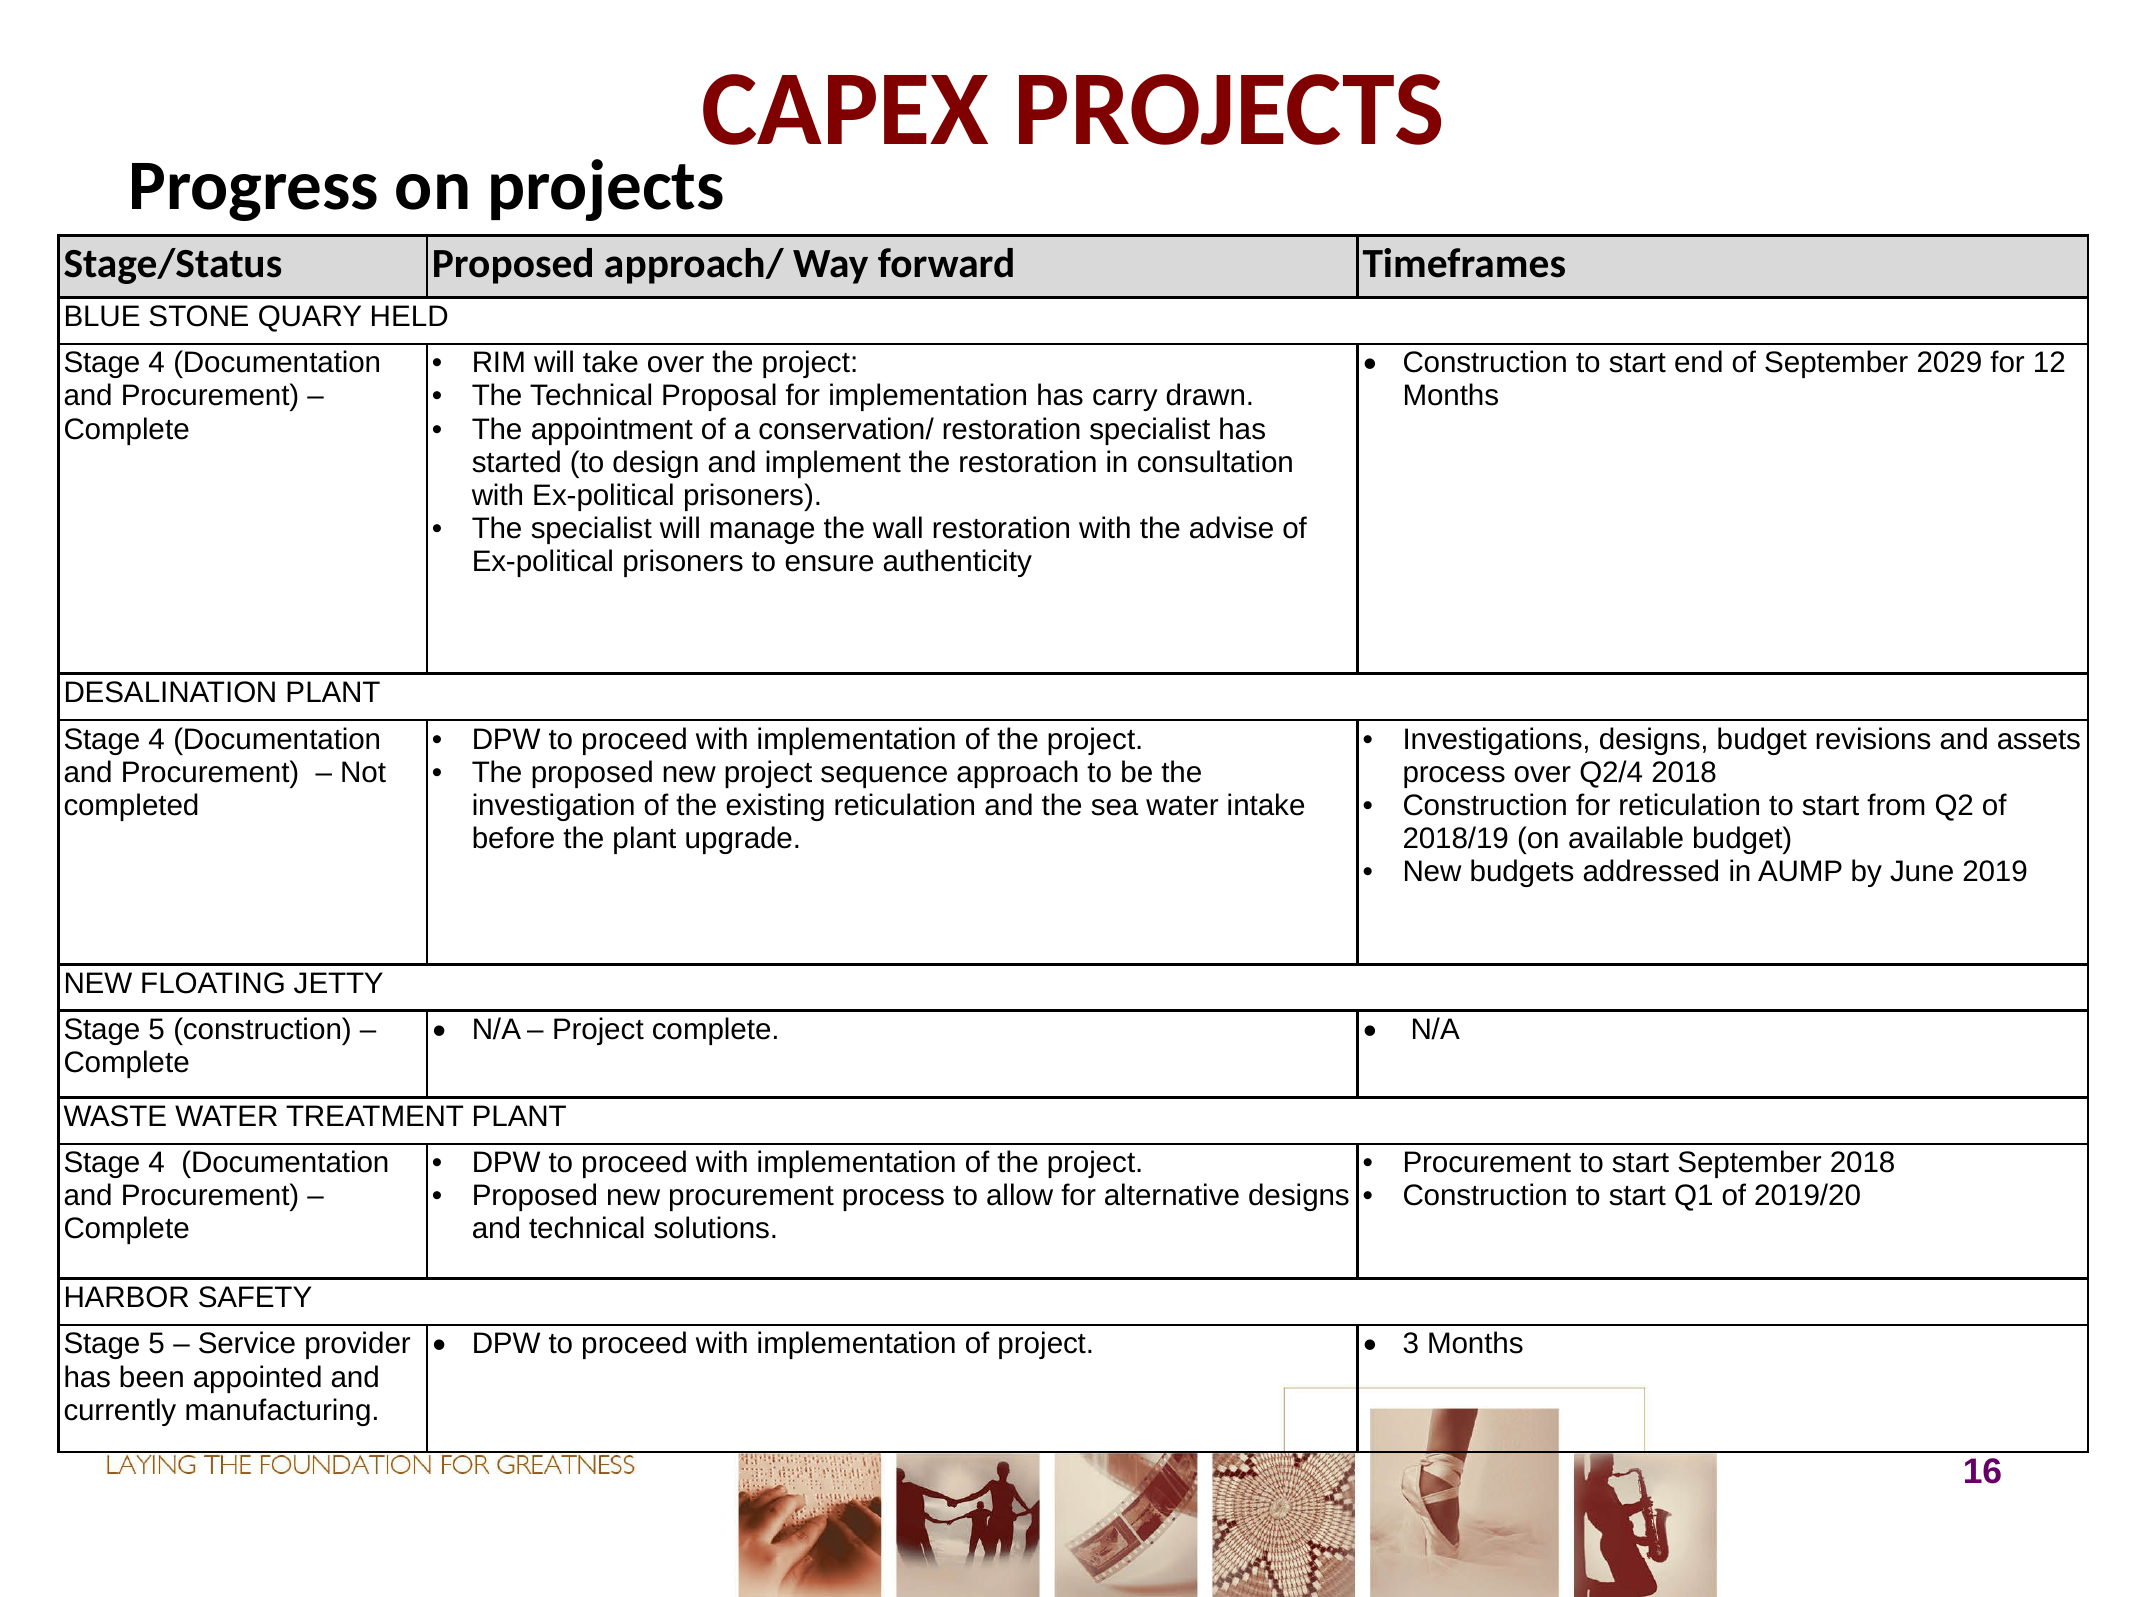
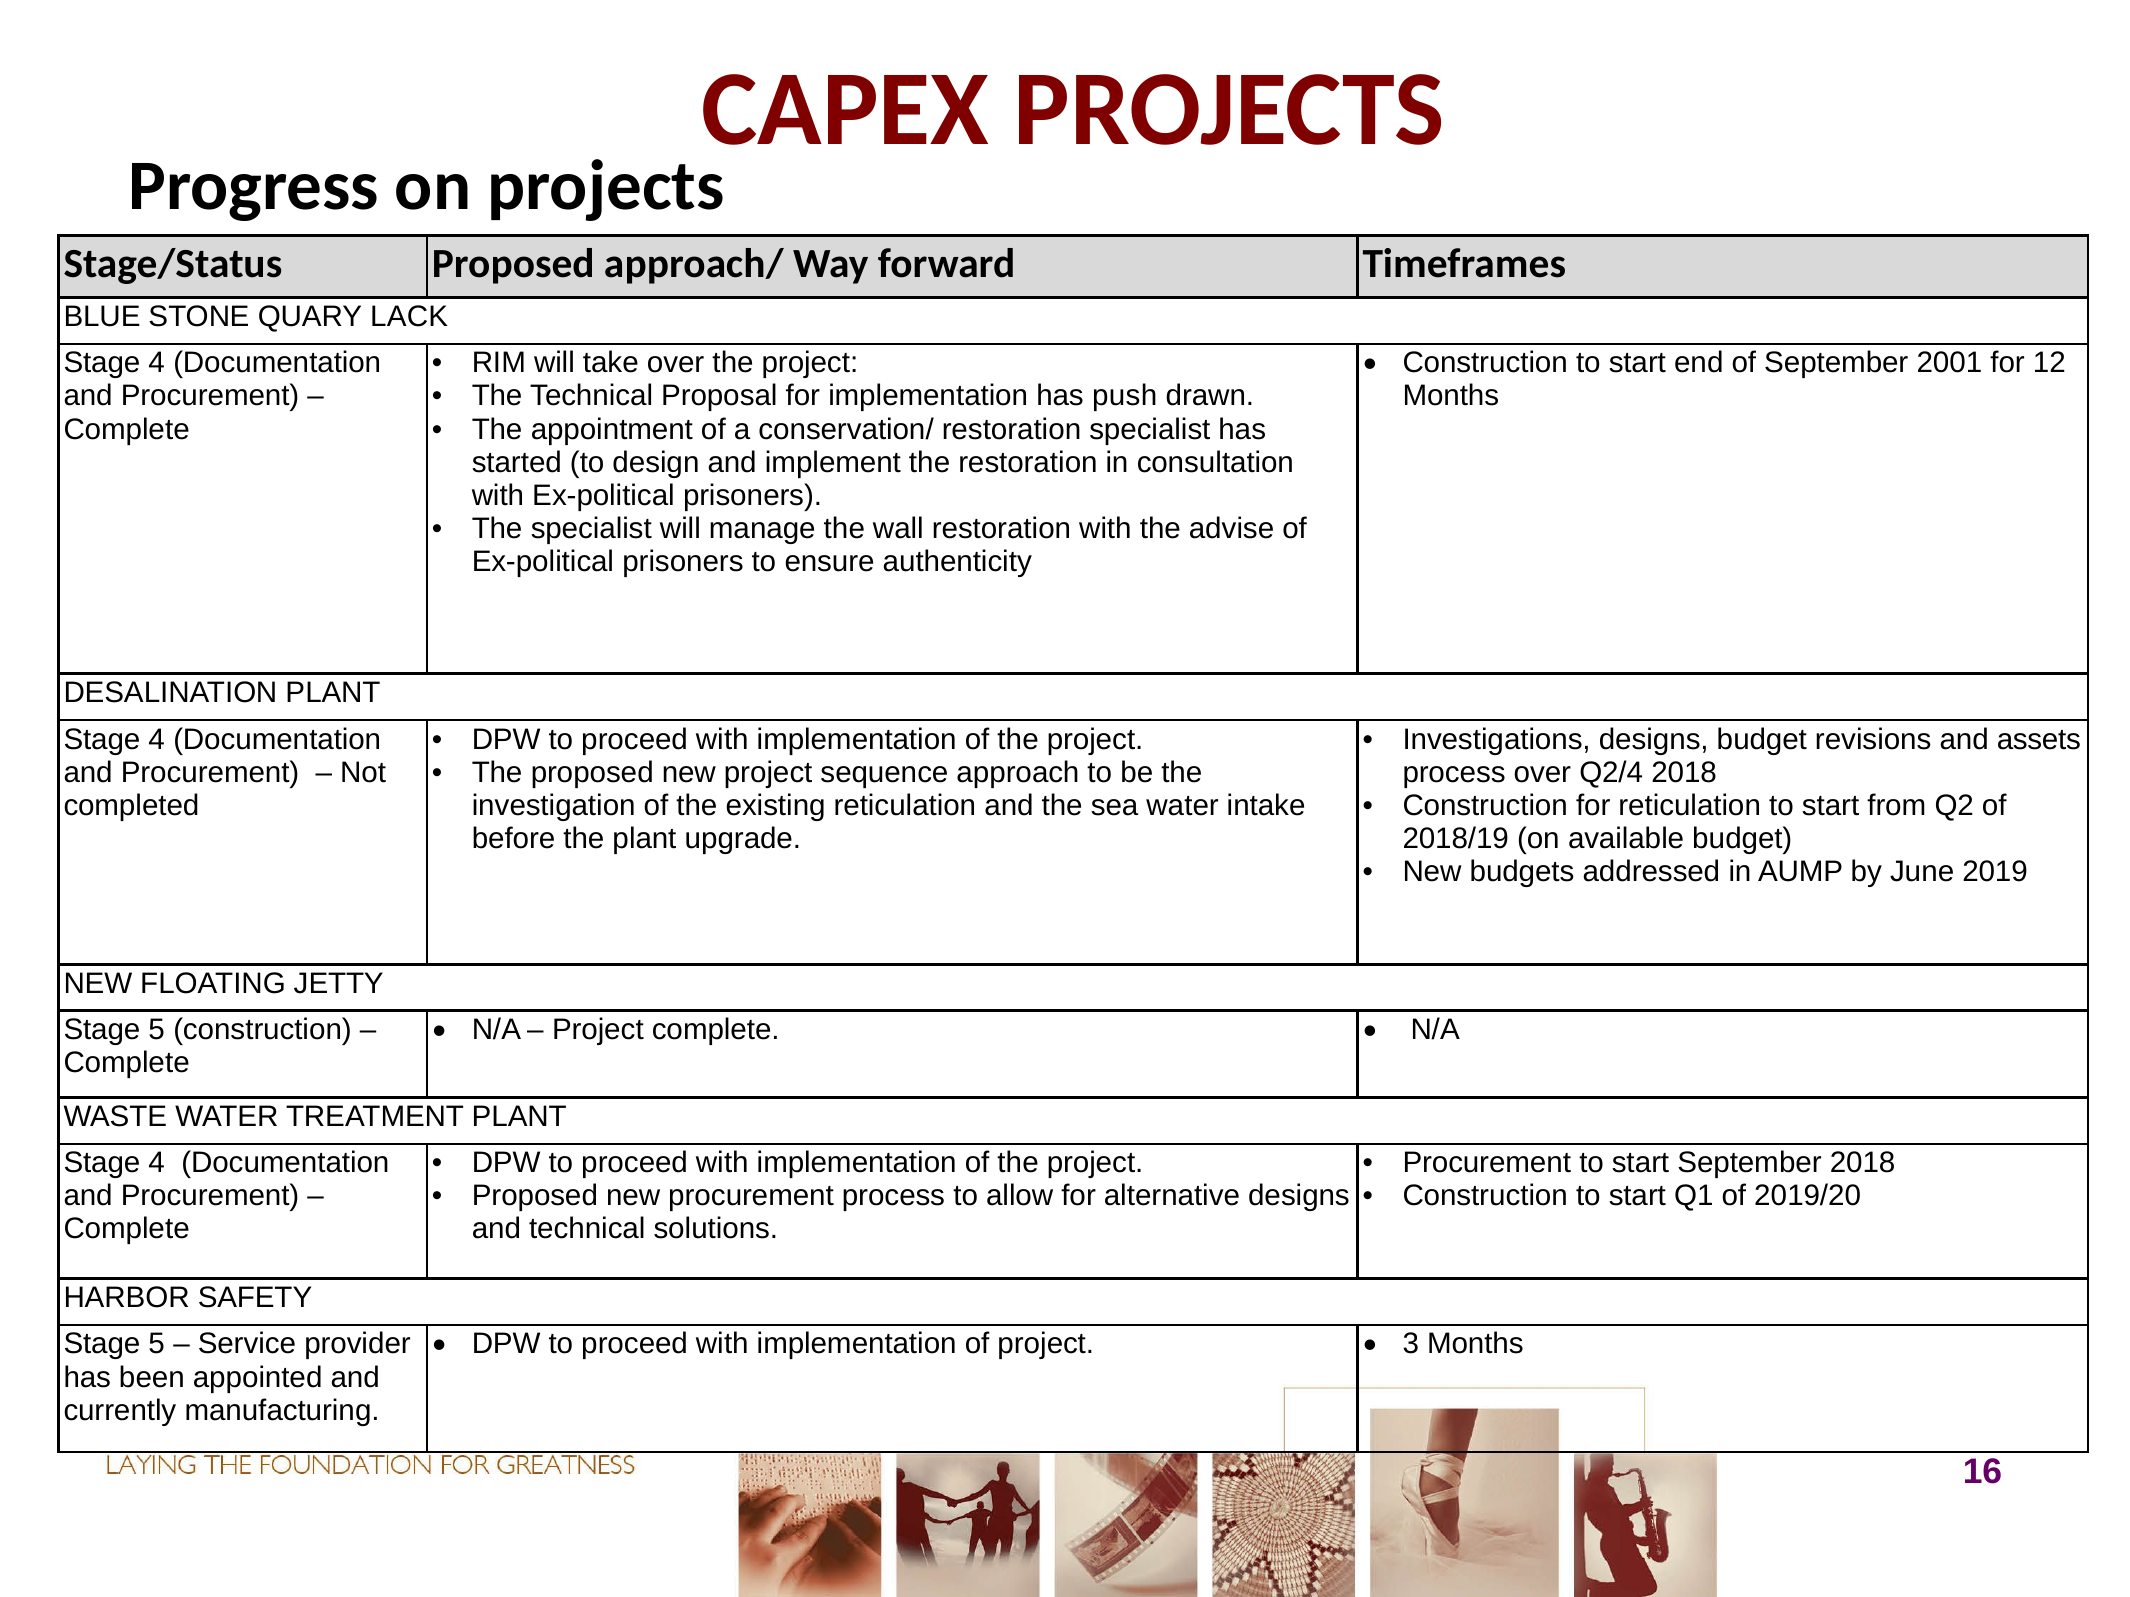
HELD: HELD -> LACK
2029: 2029 -> 2001
carry: carry -> push
